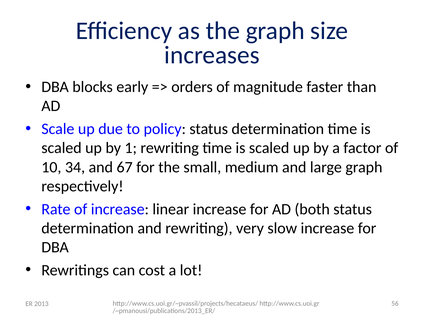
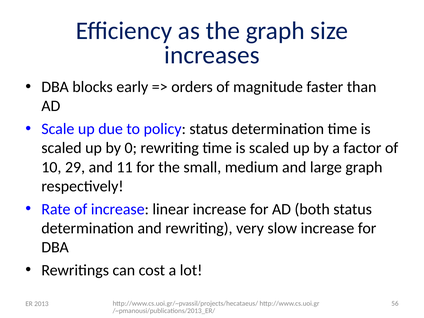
1: 1 -> 0
34: 34 -> 29
67: 67 -> 11
